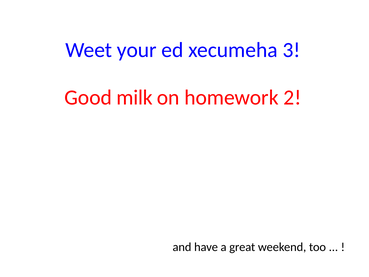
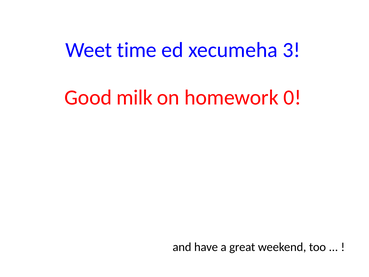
your: your -> time
2: 2 -> 0
